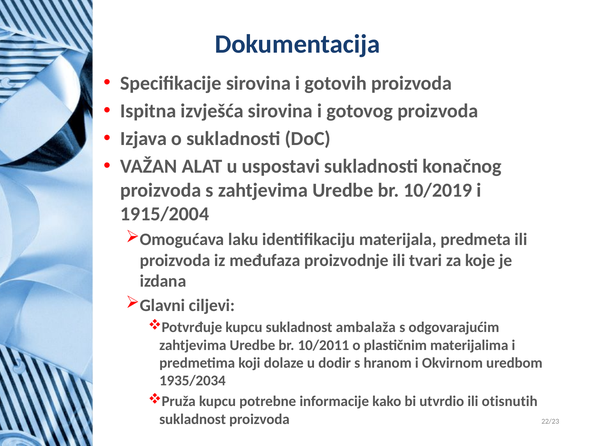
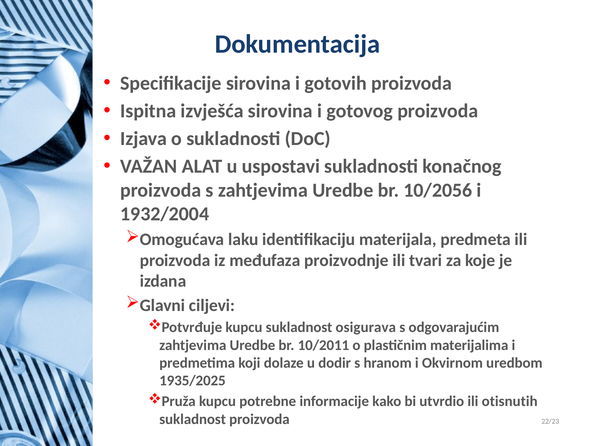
10/2019: 10/2019 -> 10/2056
1915/2004: 1915/2004 -> 1932/2004
ambalaža: ambalaža -> osigurava
1935/2034: 1935/2034 -> 1935/2025
